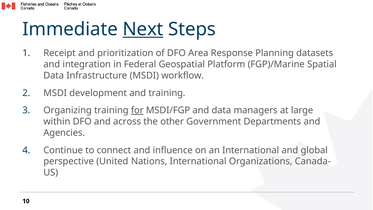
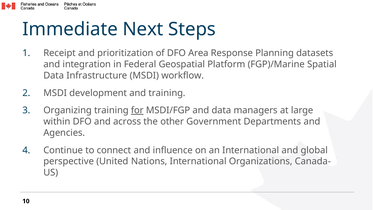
Next underline: present -> none
